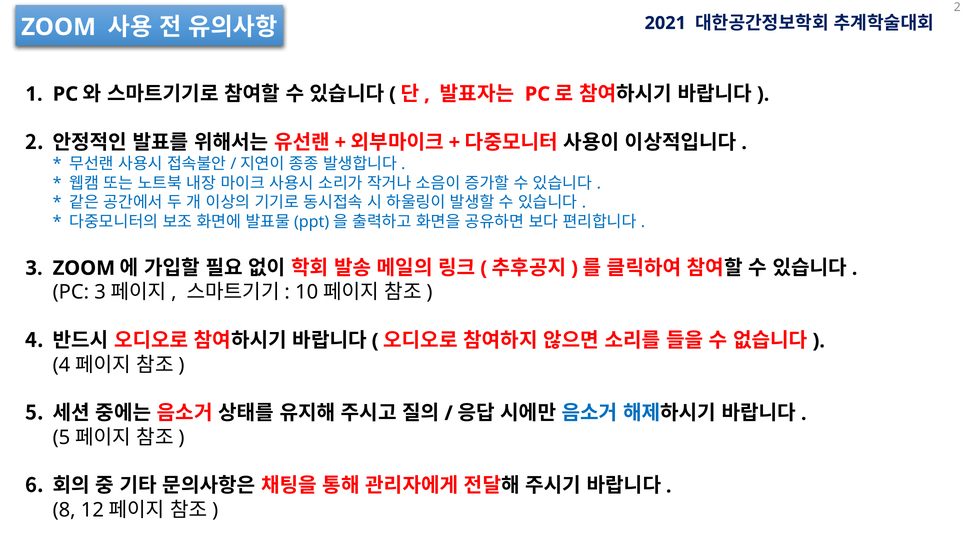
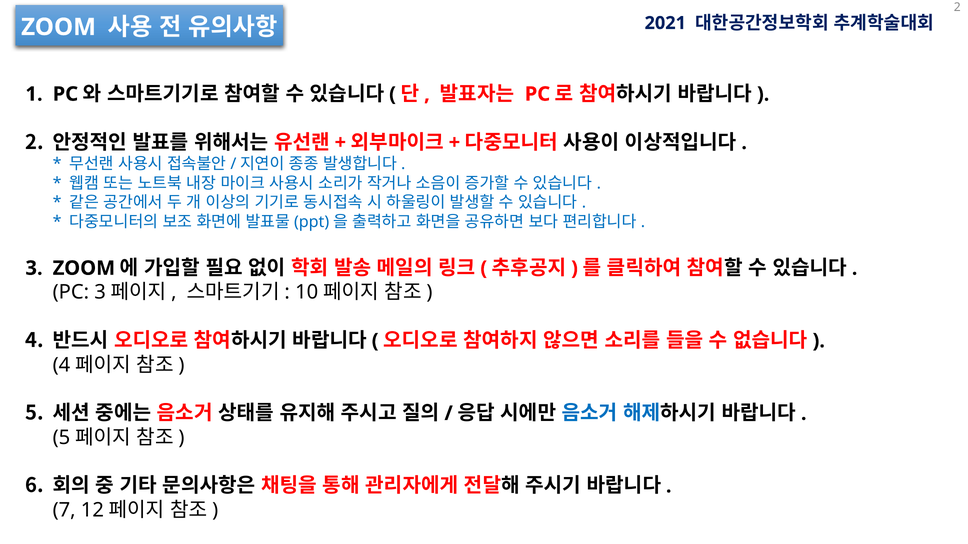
8: 8 -> 7
